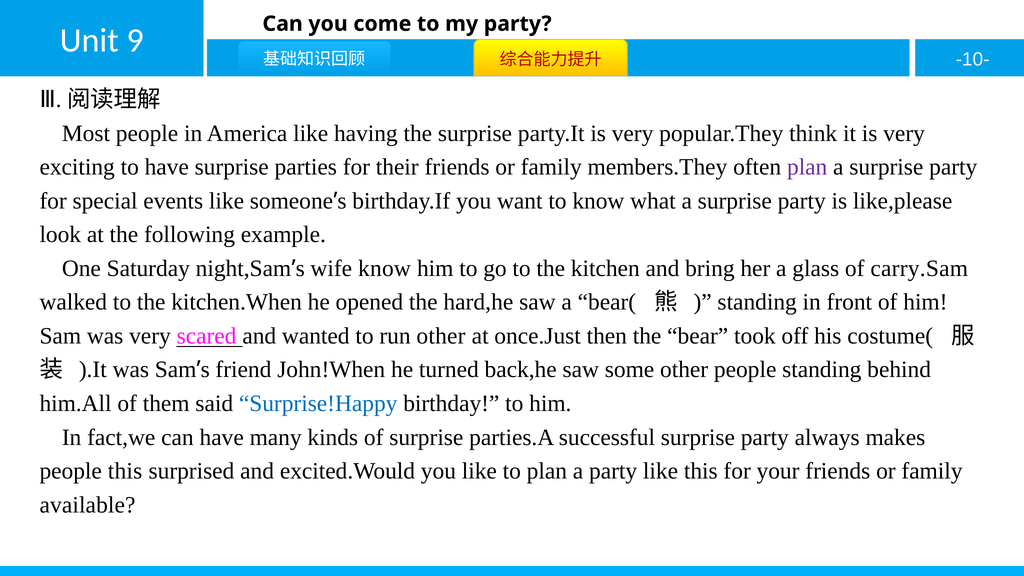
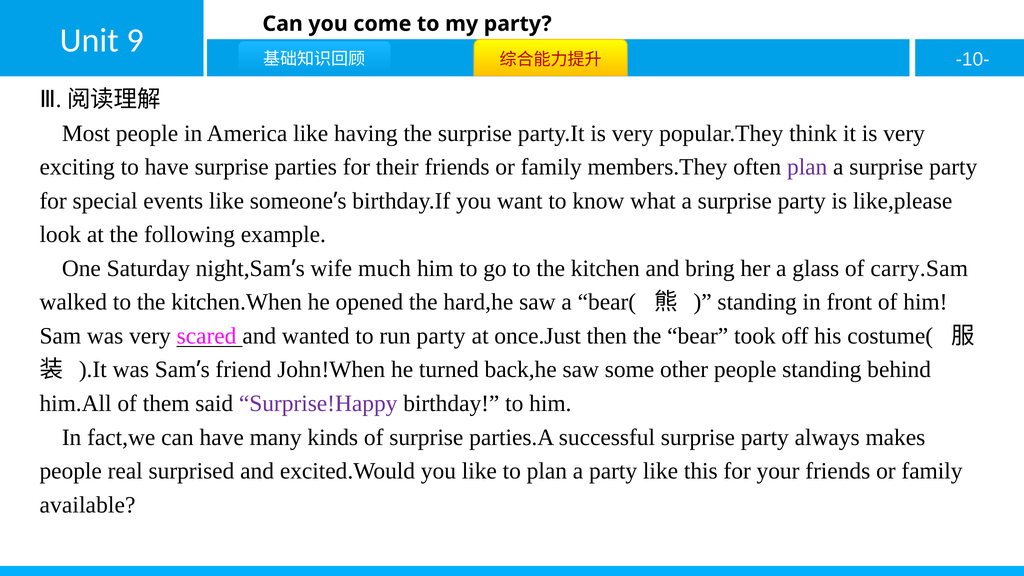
wife know: know -> much
run other: other -> party
Surprise!Happy colour: blue -> purple
people this: this -> real
